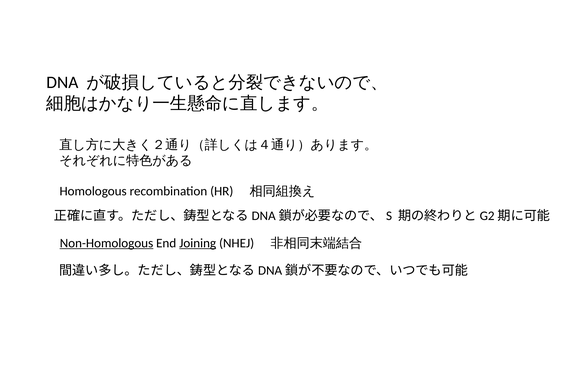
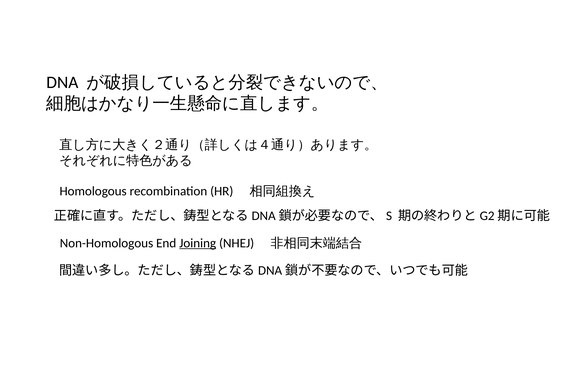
Non-Homologous underline: present -> none
